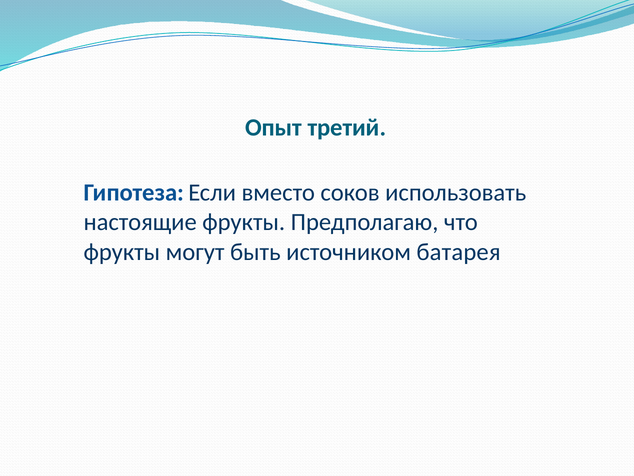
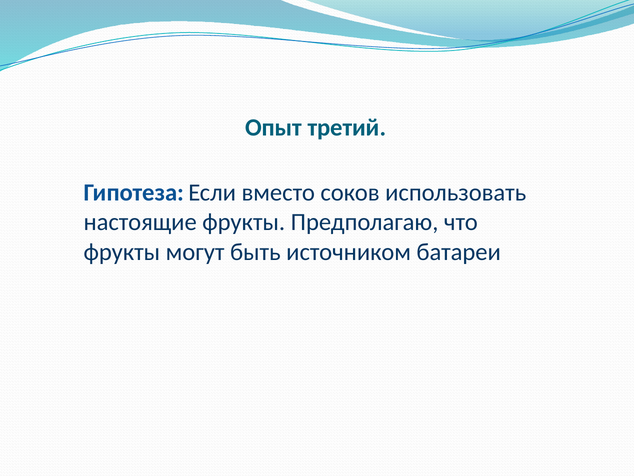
батарея: батарея -> батареи
